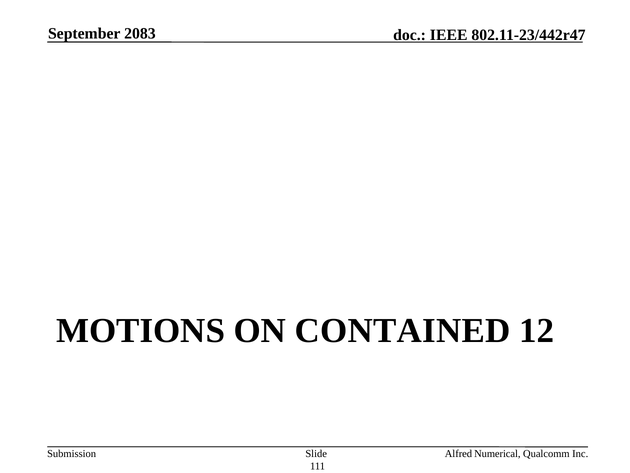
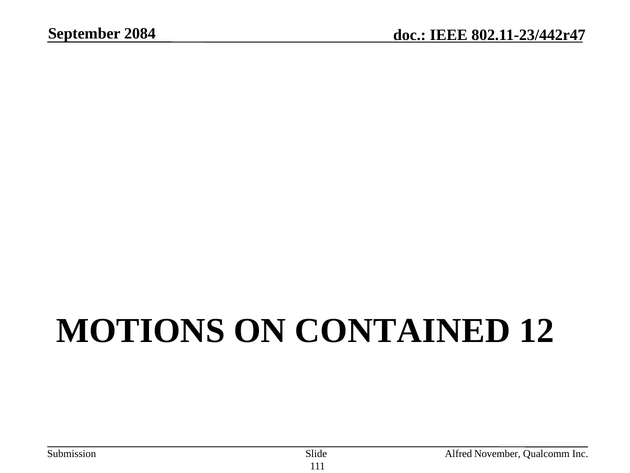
2083: 2083 -> 2084
Numerical: Numerical -> November
